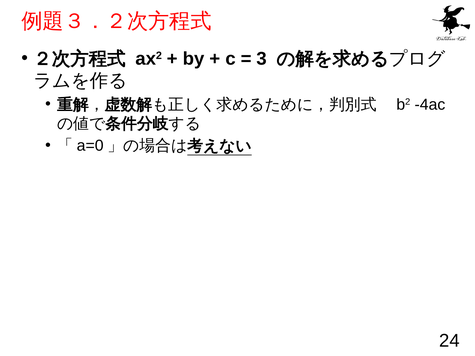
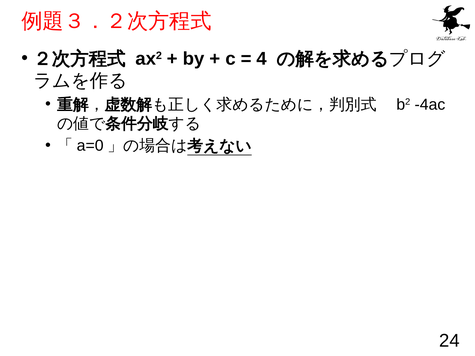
3: 3 -> 4
